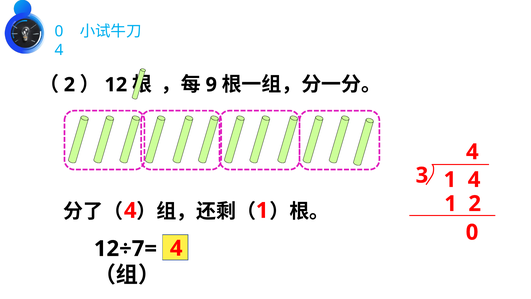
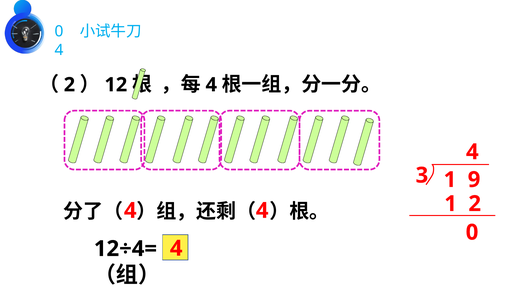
9 at (211, 85): 9 -> 4
4 at (474, 179): 4 -> 9
1 at (262, 210): 1 -> 4
12÷7=: 12÷7= -> 12÷4=
